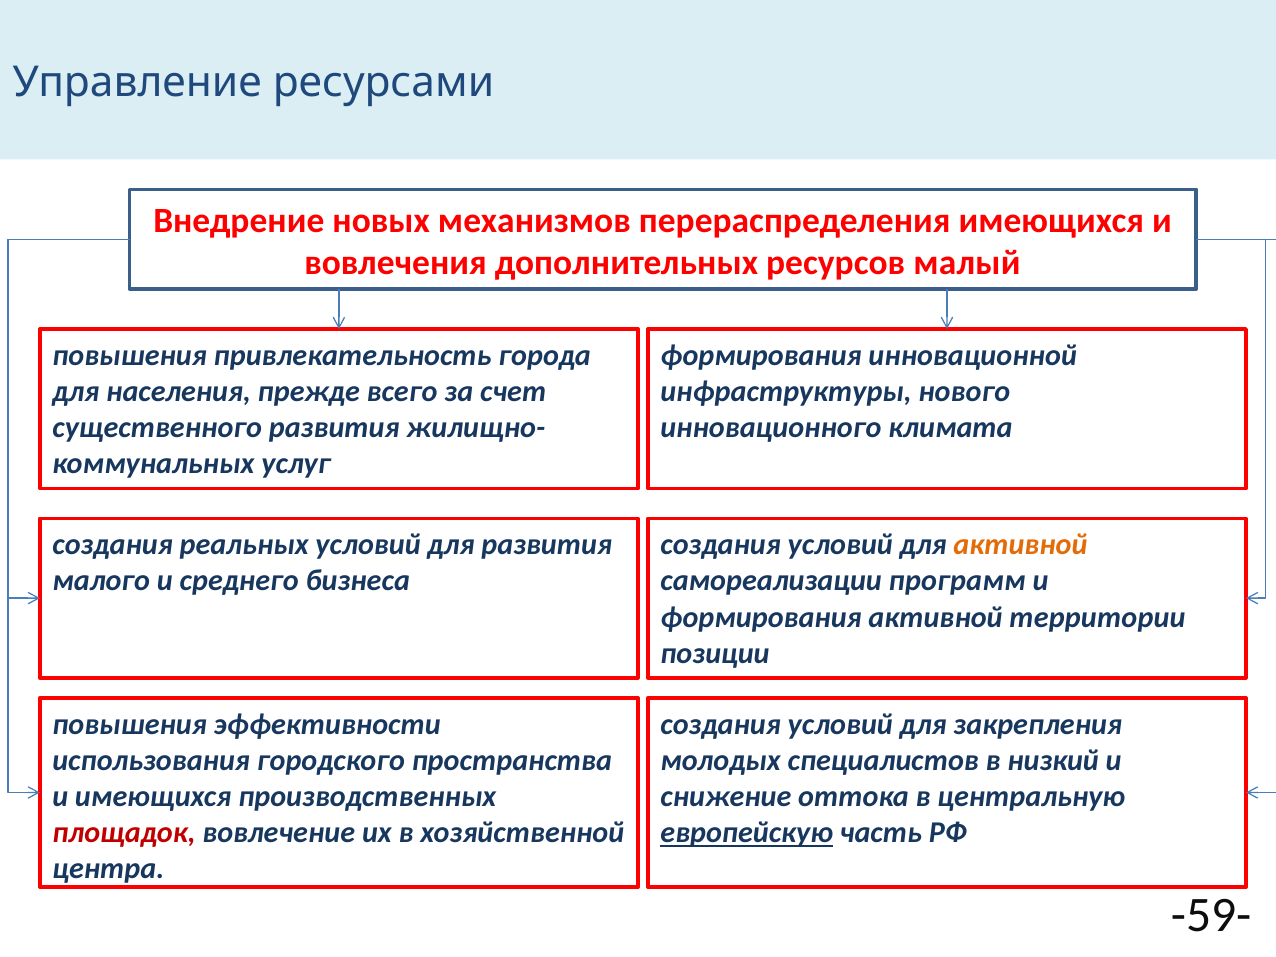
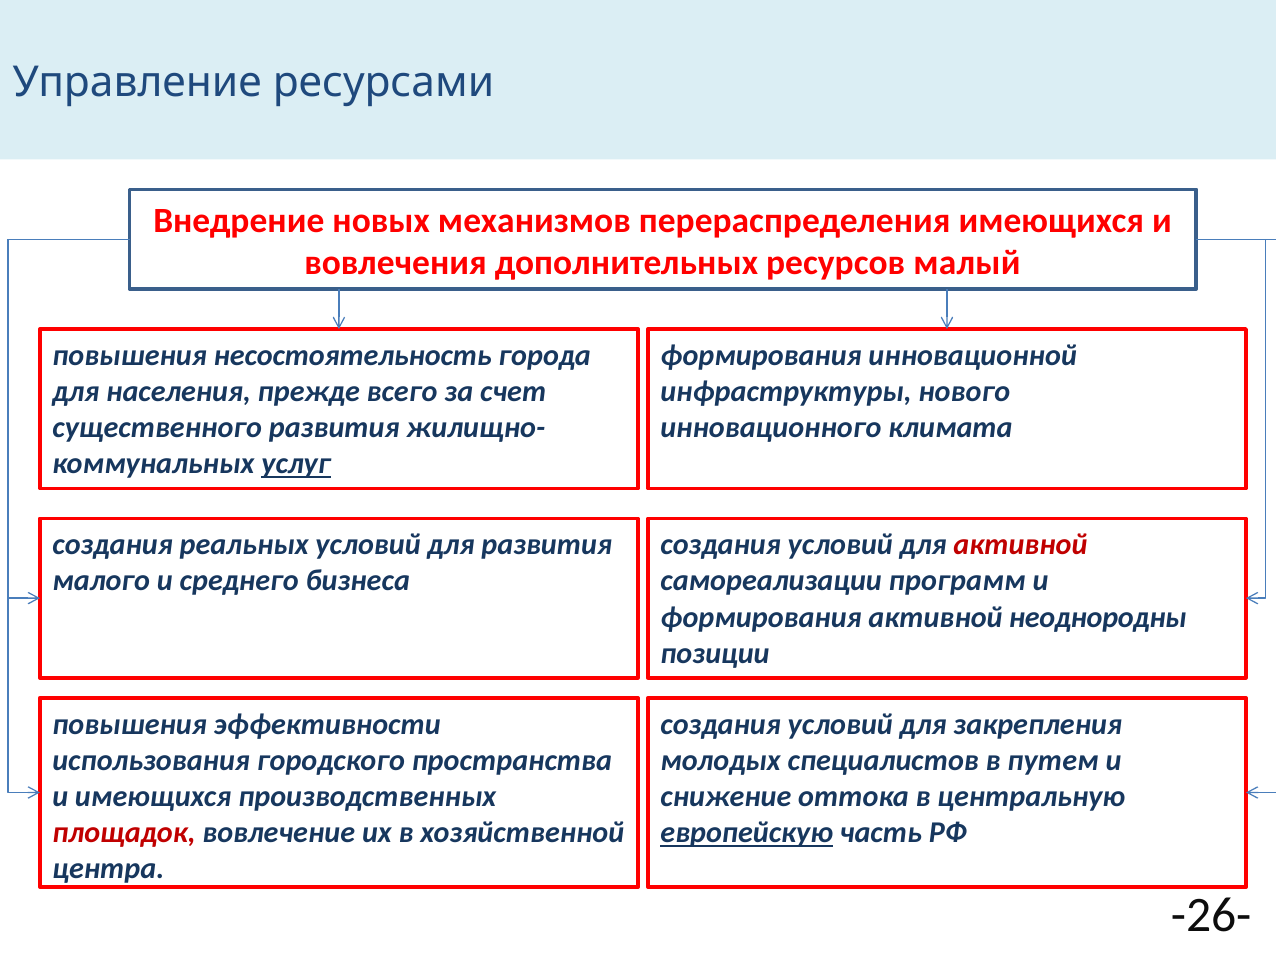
привлекательность: привлекательность -> несостоятельность
услуг underline: none -> present
активной at (1021, 545) colour: orange -> red
территории: территории -> неоднородны
низкий: низкий -> путем
-59-: -59- -> -26-
